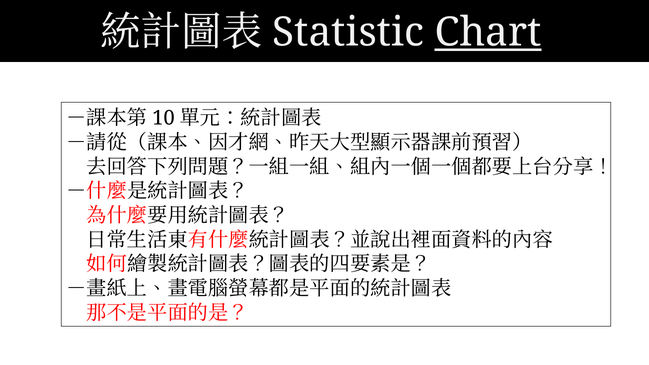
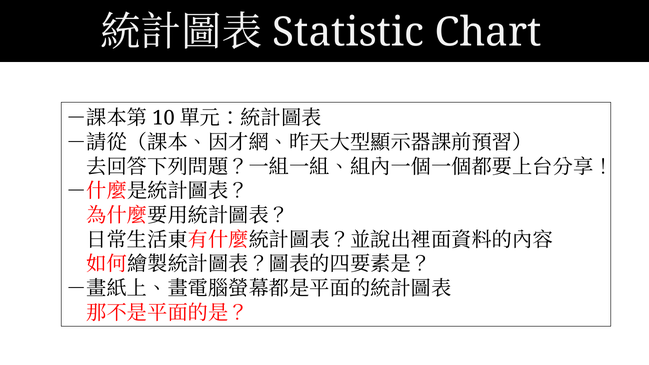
Chart underline: present -> none
